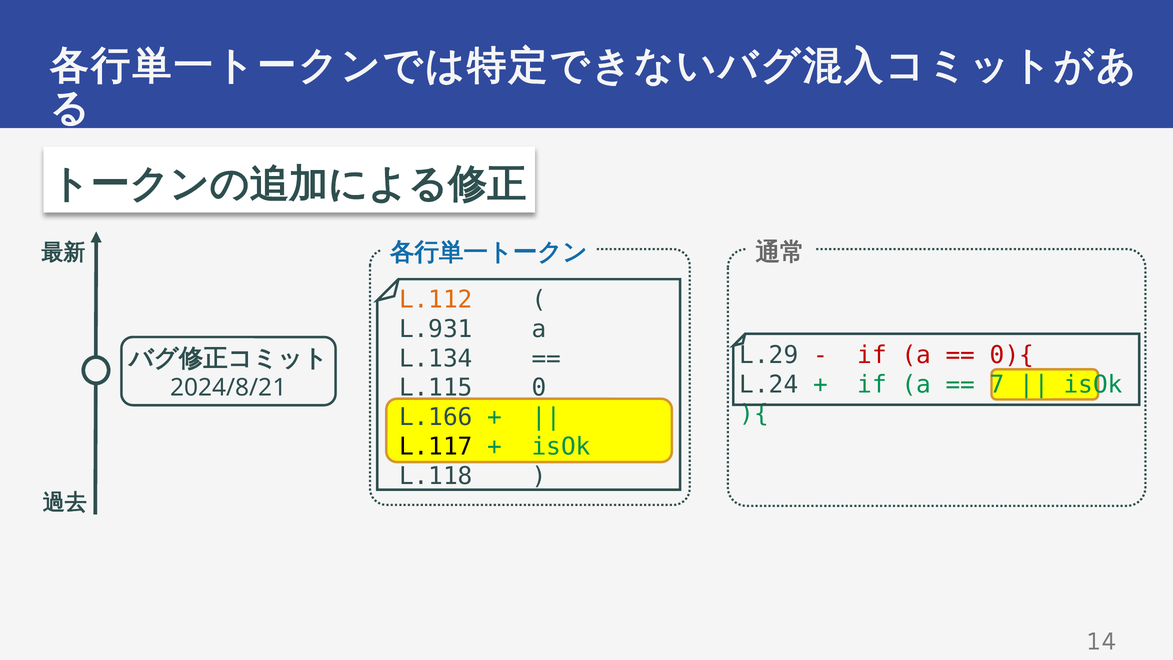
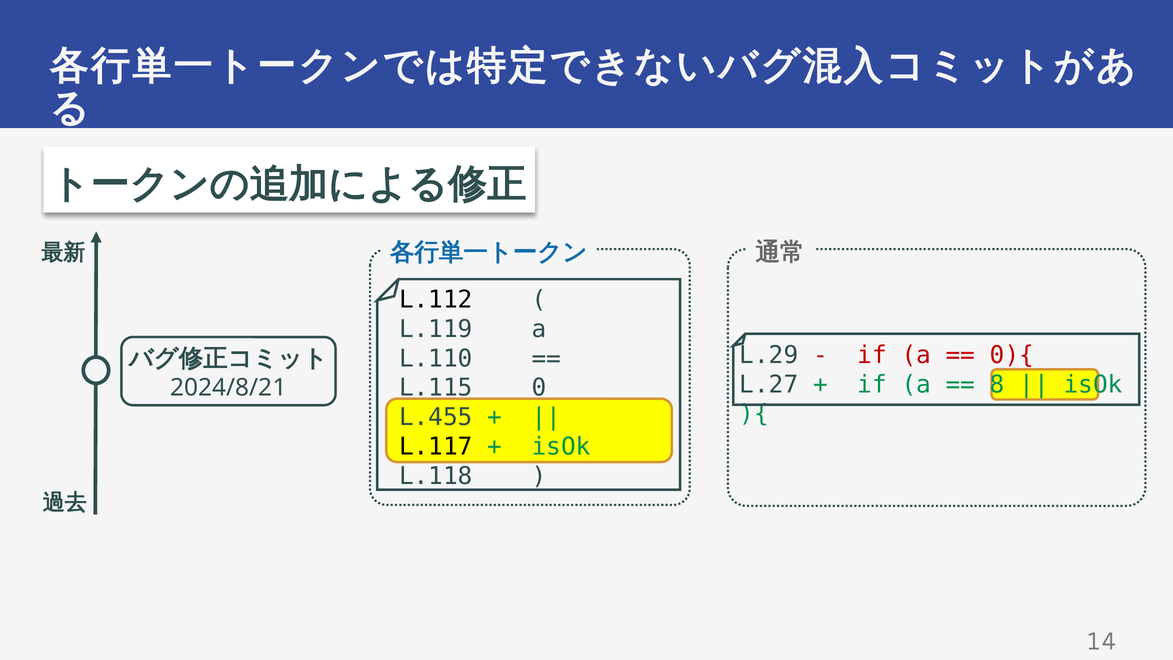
L.112 colour: orange -> black
L.931: L.931 -> L.119
L.134: L.134 -> L.110
L.24: L.24 -> L.27
7: 7 -> 8
L.166: L.166 -> L.455
